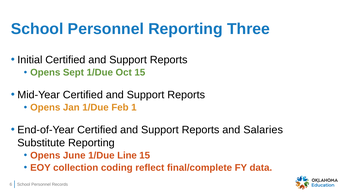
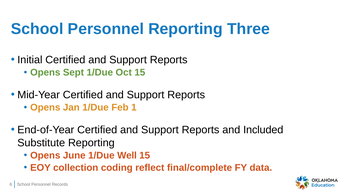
Salaries: Salaries -> Included
Line: Line -> Well
